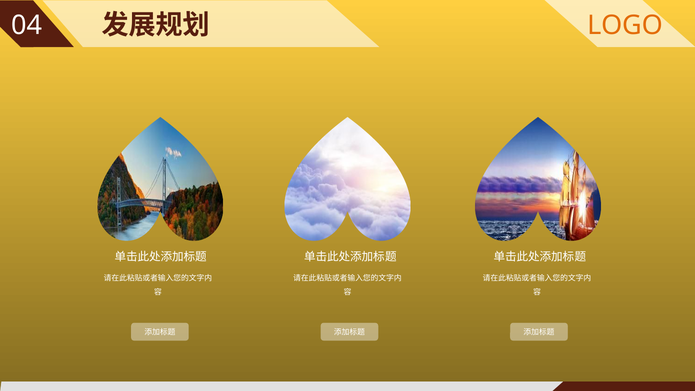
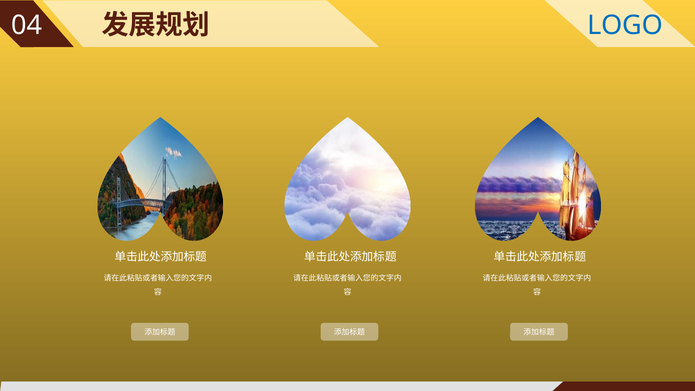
LOGO colour: orange -> blue
